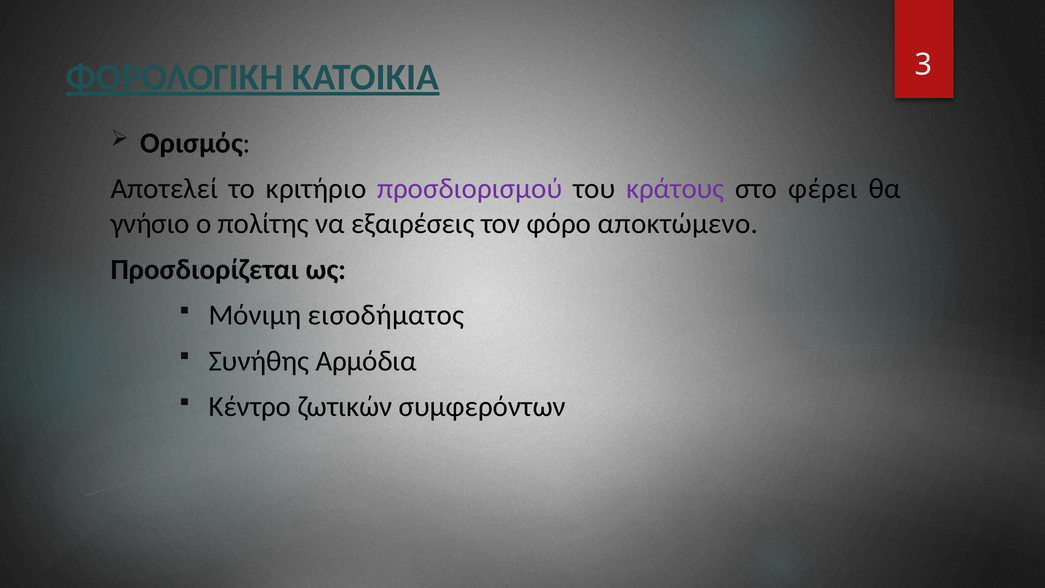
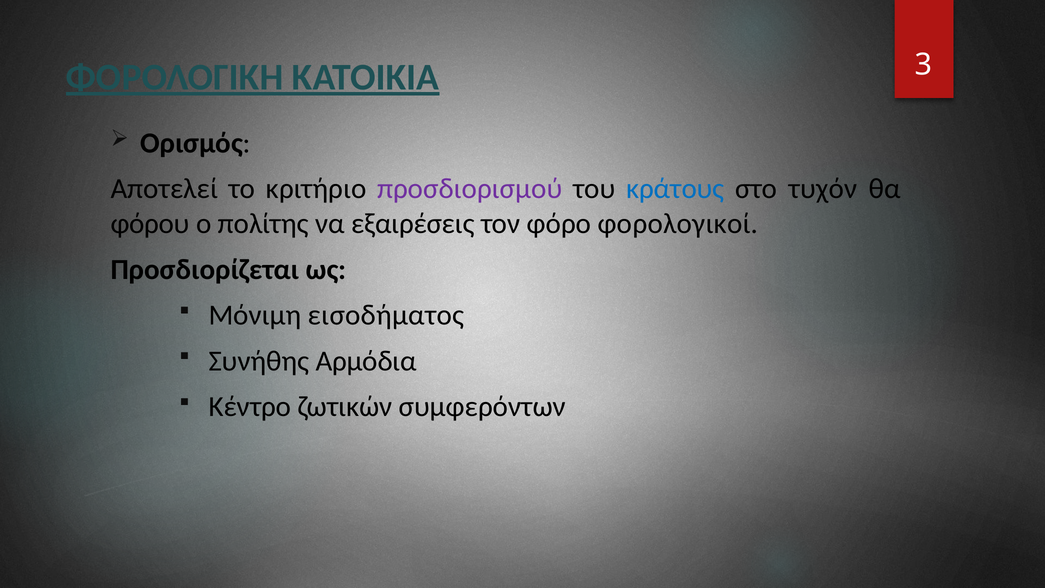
κράτους colour: purple -> blue
φέρει: φέρει -> τυχόν
γνήσιο: γνήσιο -> φόρου
αποκτώμενο: αποκτώμενο -> φορολογικοί
